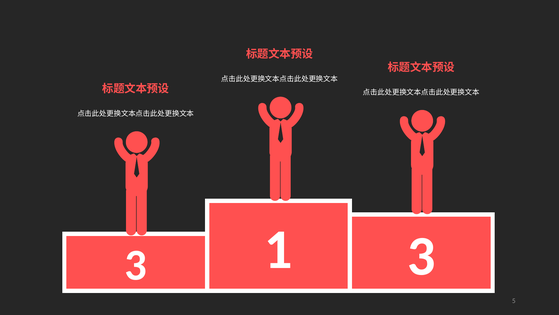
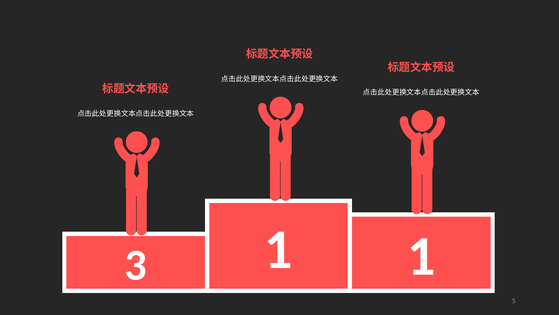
1 3: 3 -> 1
